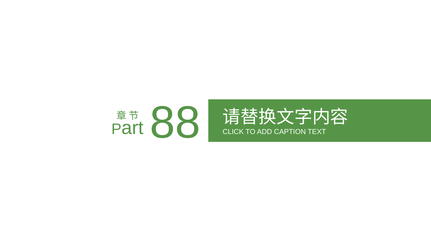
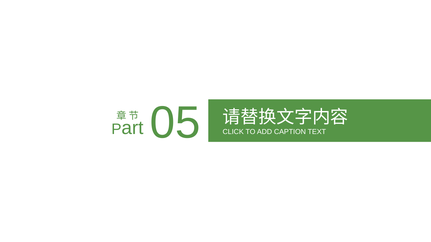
88: 88 -> 05
